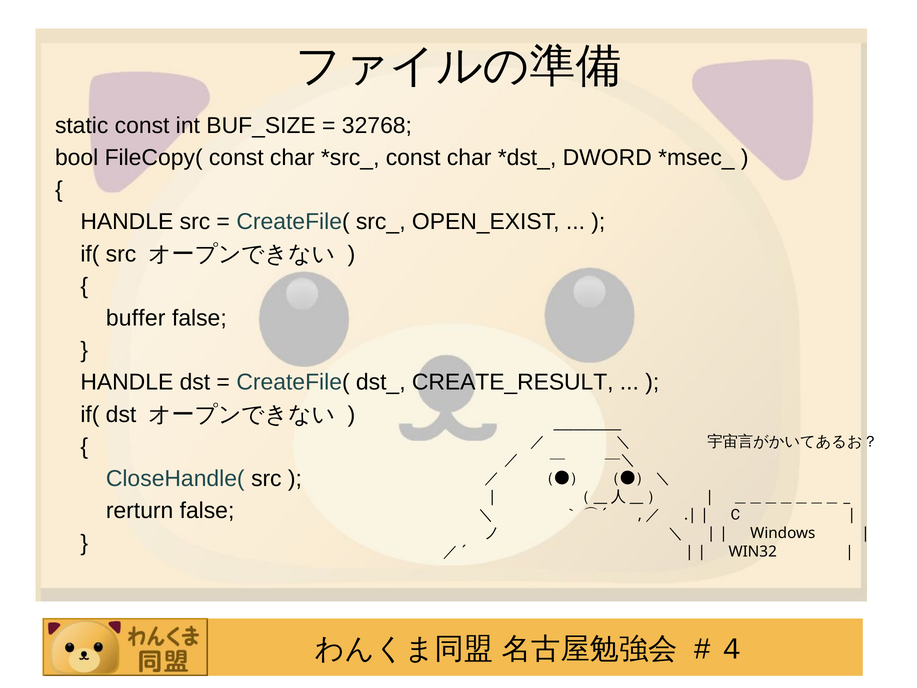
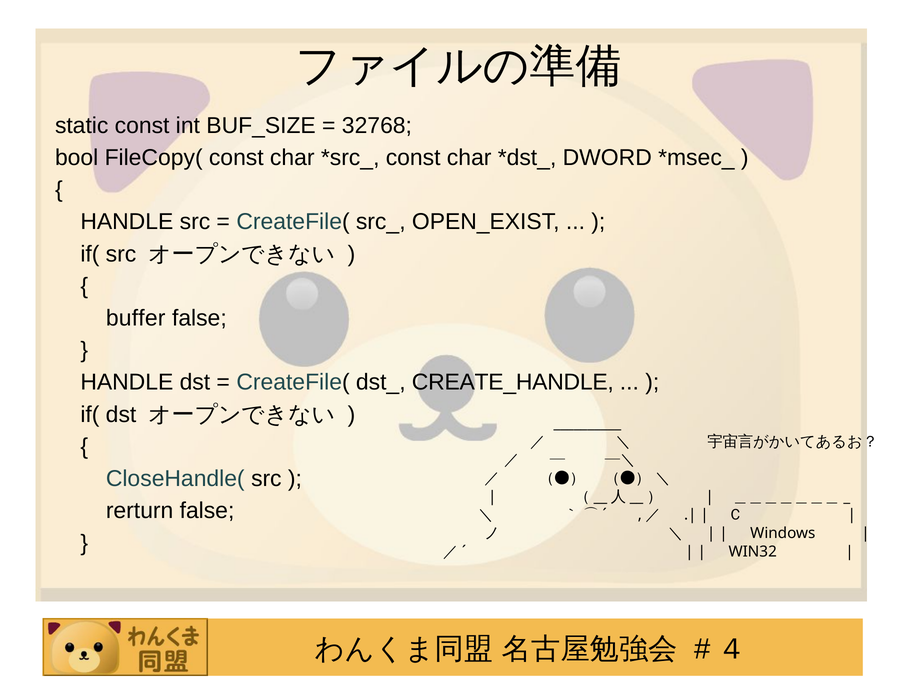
CREATE_RESULT: CREATE_RESULT -> CREATE_HANDLE
